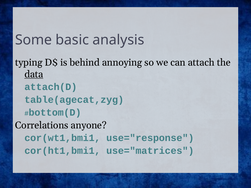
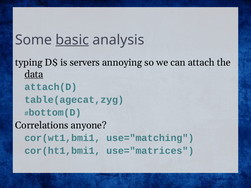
basic underline: none -> present
behind: behind -> servers
use="response: use="response -> use="matching
